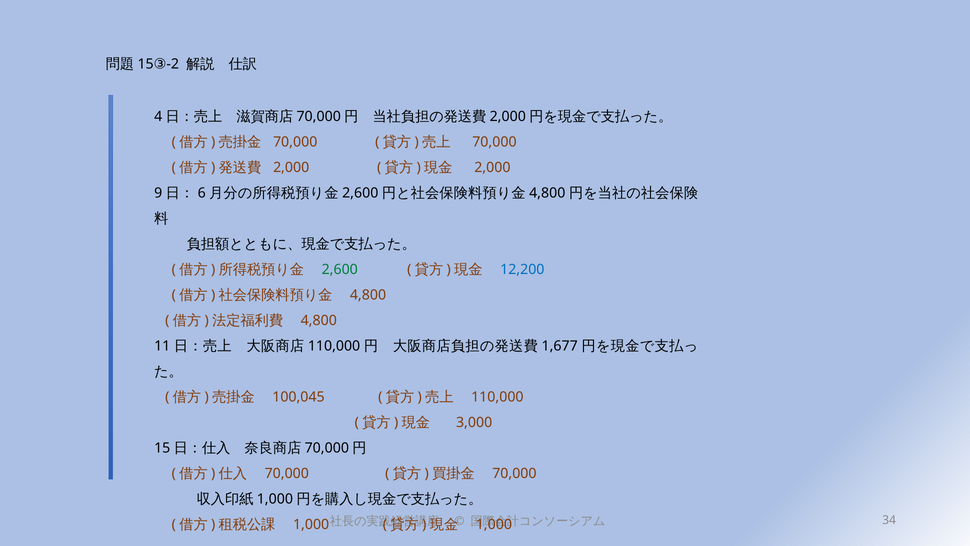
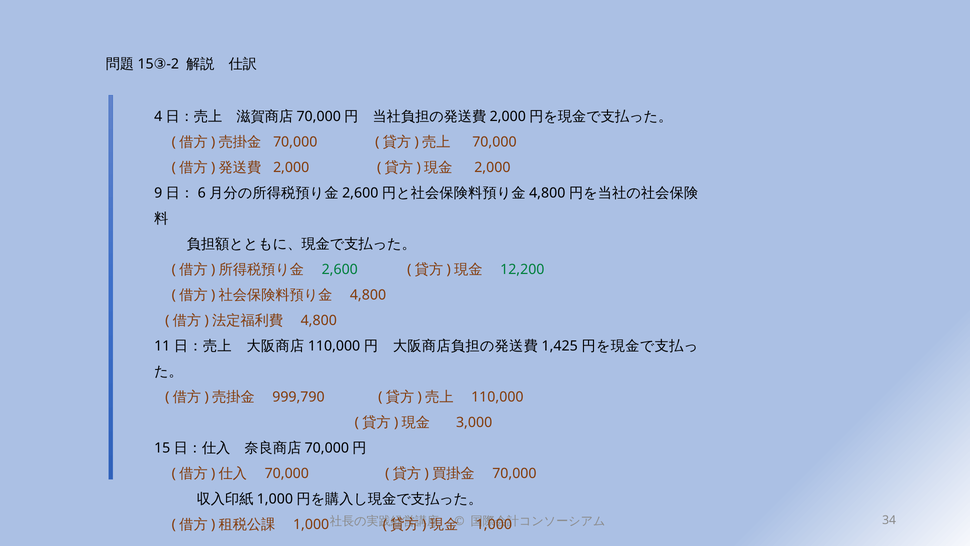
12,200 colour: blue -> green
1,677: 1,677 -> 1,425
100,045: 100,045 -> 999,790
